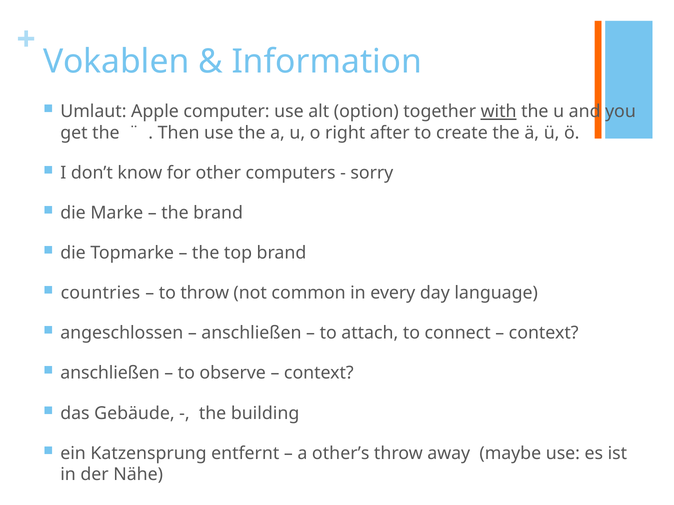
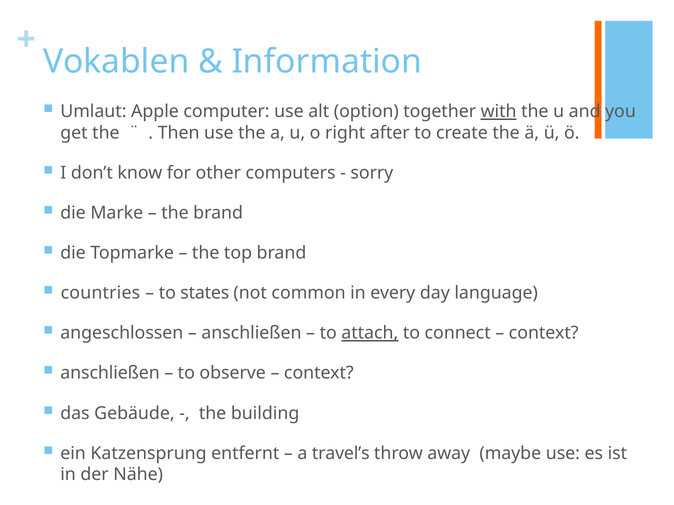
to throw: throw -> states
attach underline: none -> present
other’s: other’s -> travel’s
